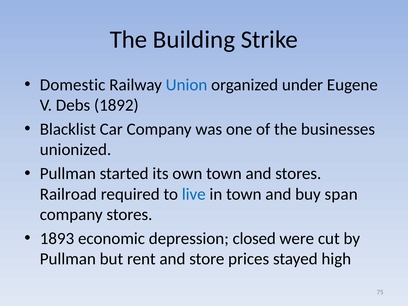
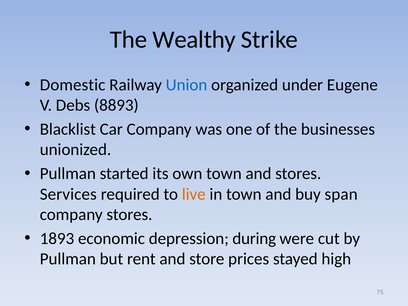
Building: Building -> Wealthy
1892: 1892 -> 8893
Railroad: Railroad -> Services
live colour: blue -> orange
closed: closed -> during
